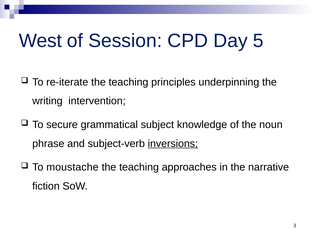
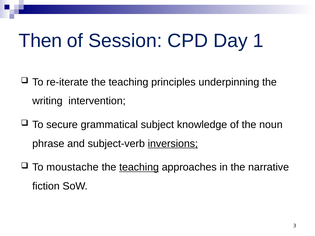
West: West -> Then
5: 5 -> 1
teaching at (139, 167) underline: none -> present
